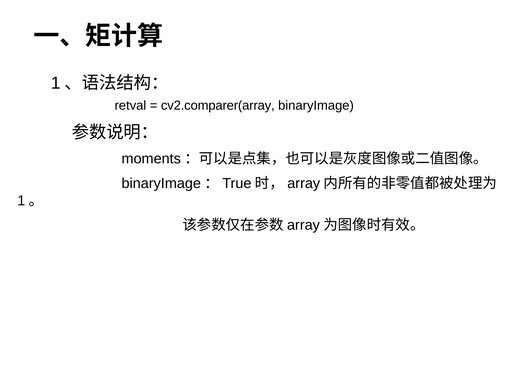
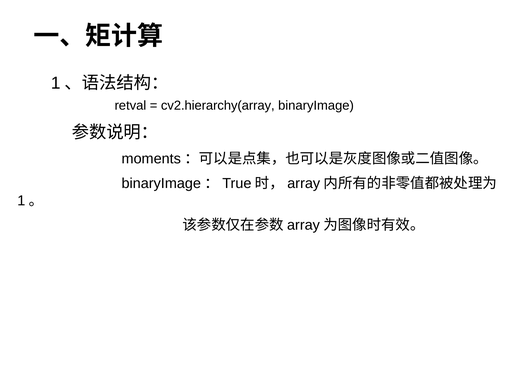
cv2.comparer(array: cv2.comparer(array -> cv2.hierarchy(array
